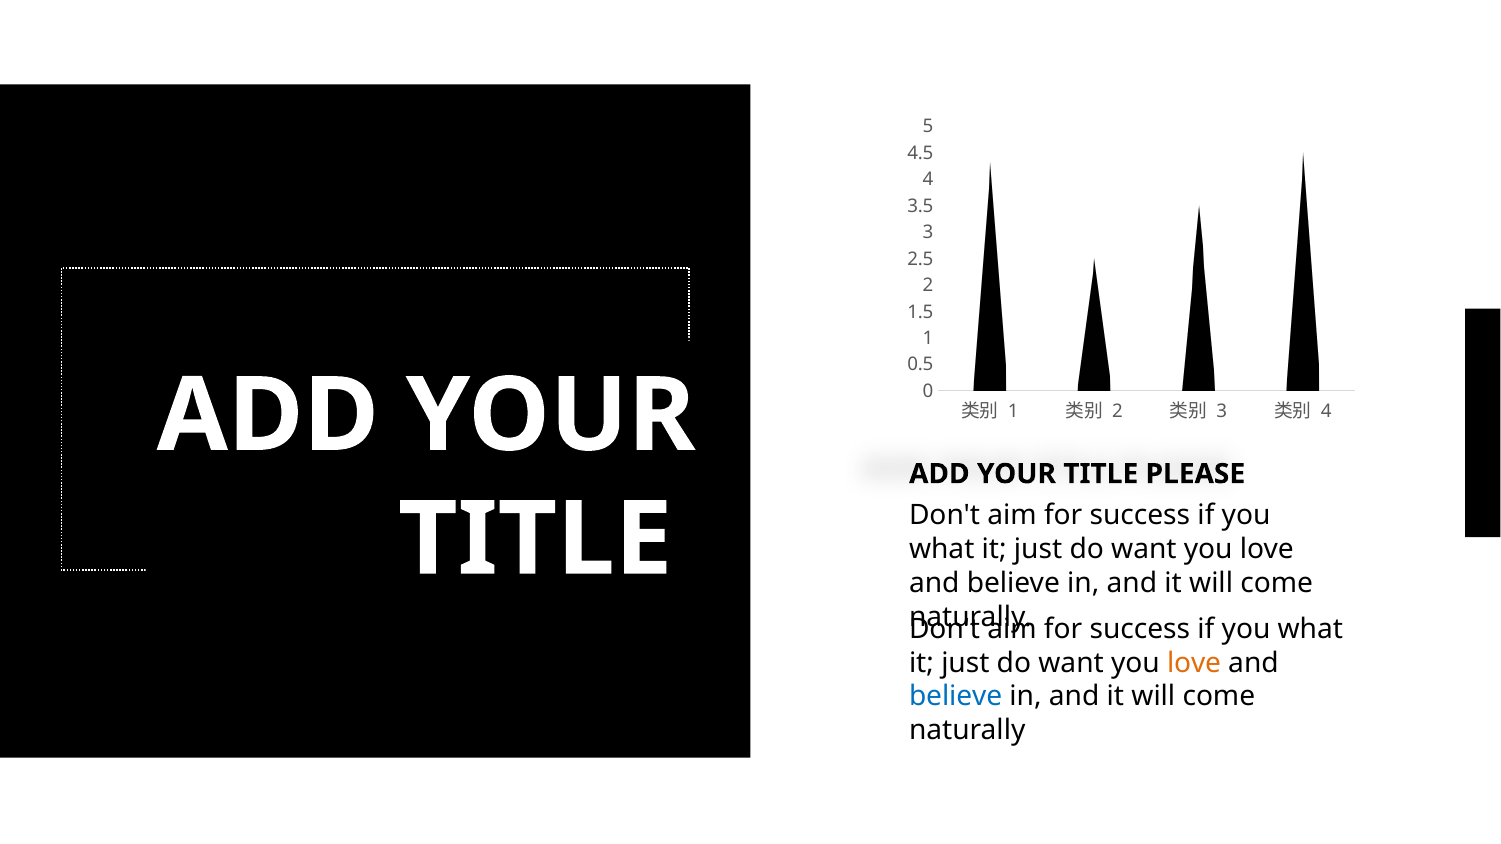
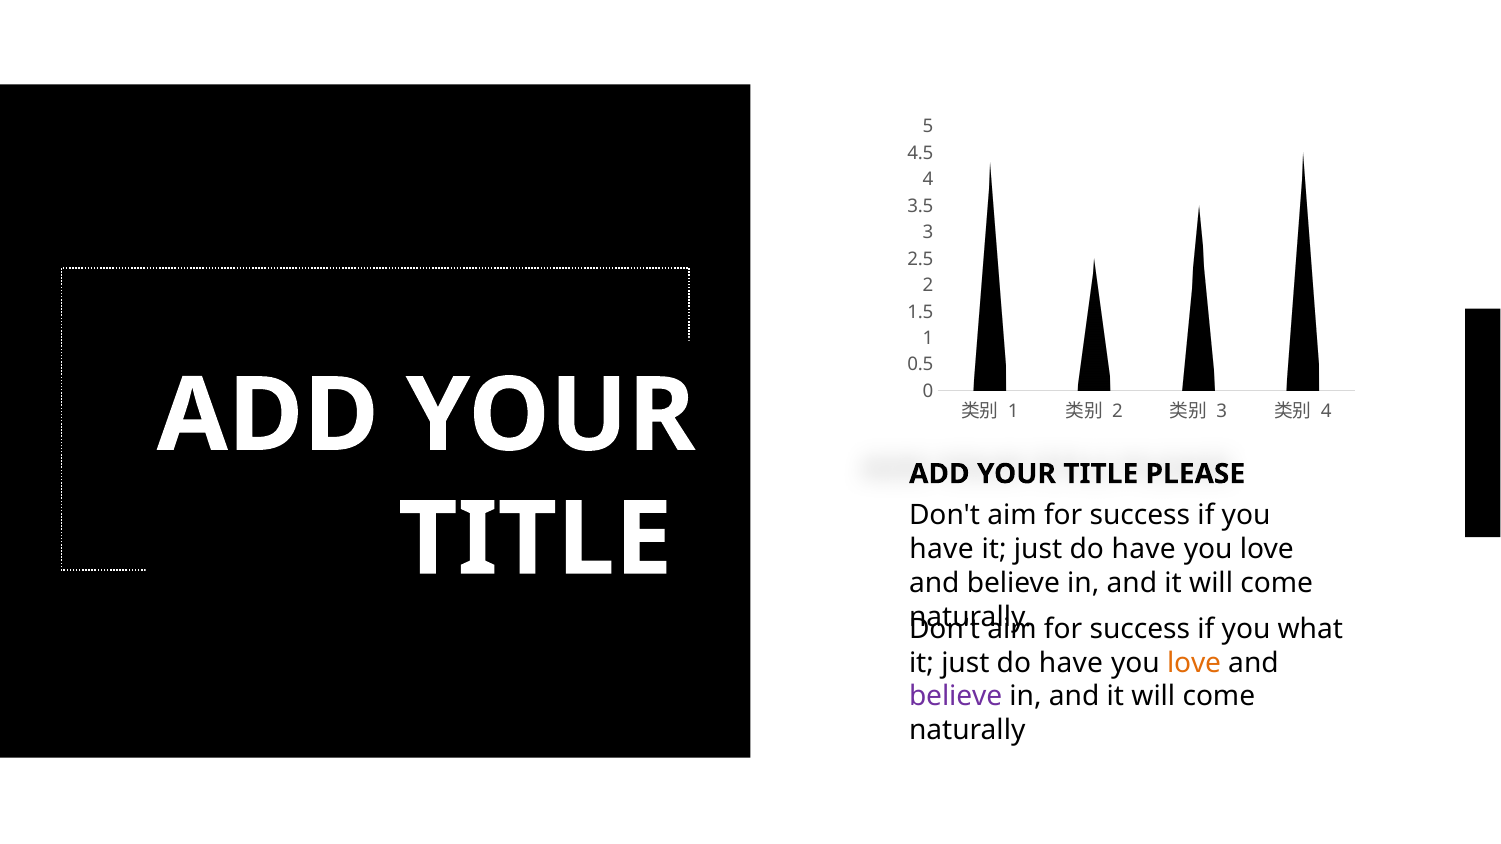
what at (942, 550): what -> have
want at (1144, 550): want -> have
want at (1071, 663): want -> have
believe at (956, 697) colour: blue -> purple
